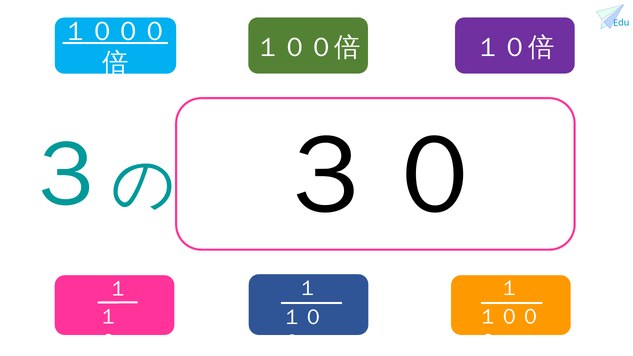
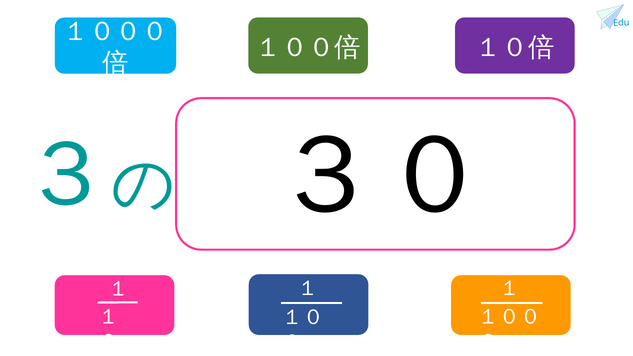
１０００ underline: present -> none
